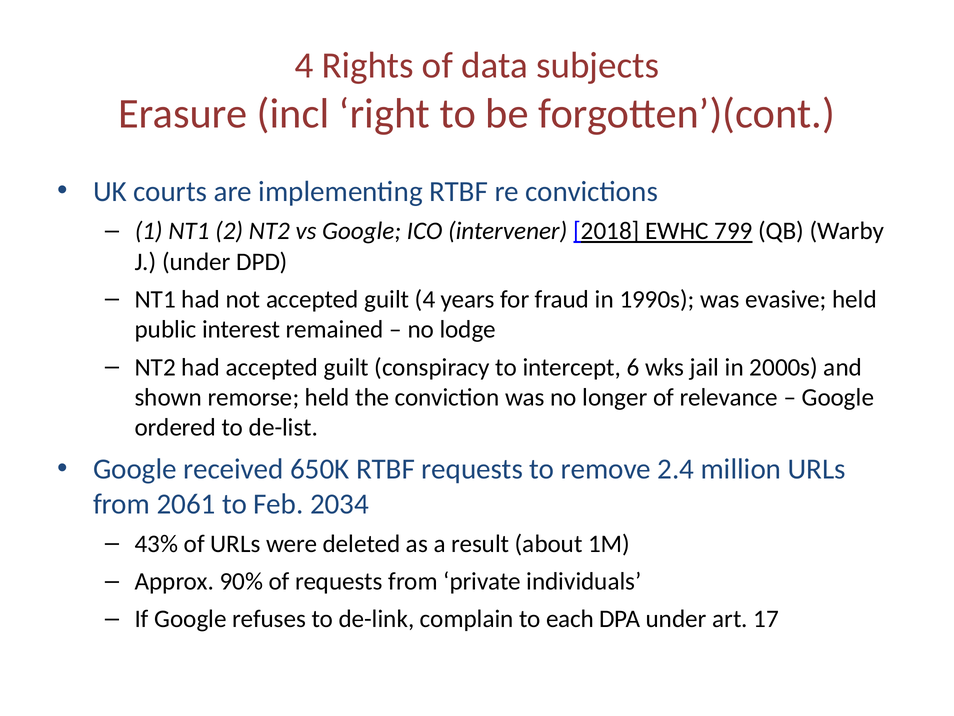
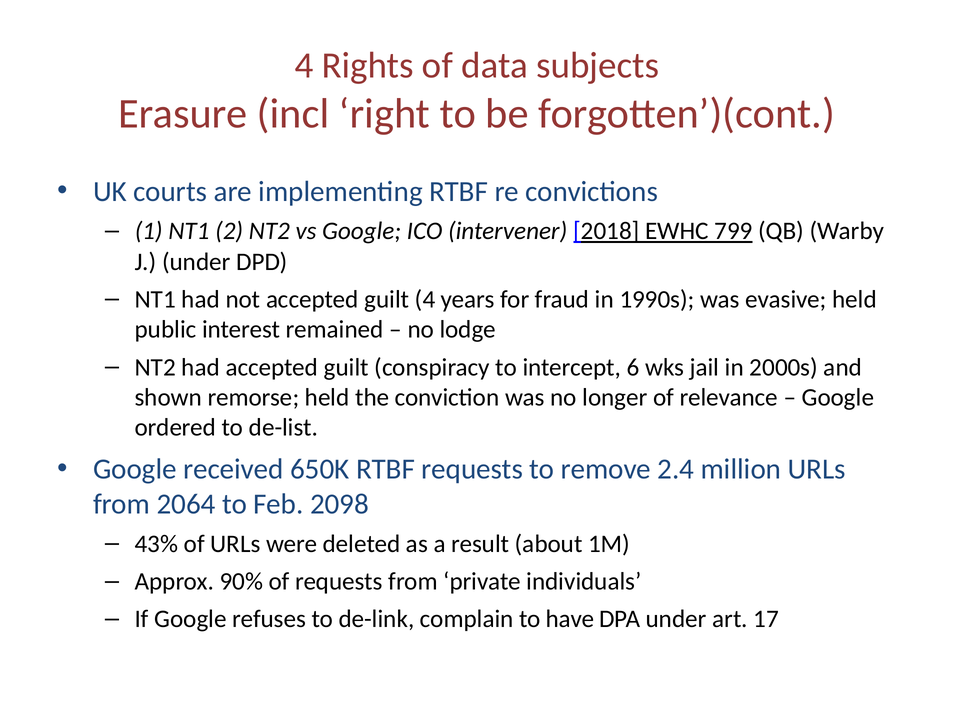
2061: 2061 -> 2064
2034: 2034 -> 2098
each: each -> have
